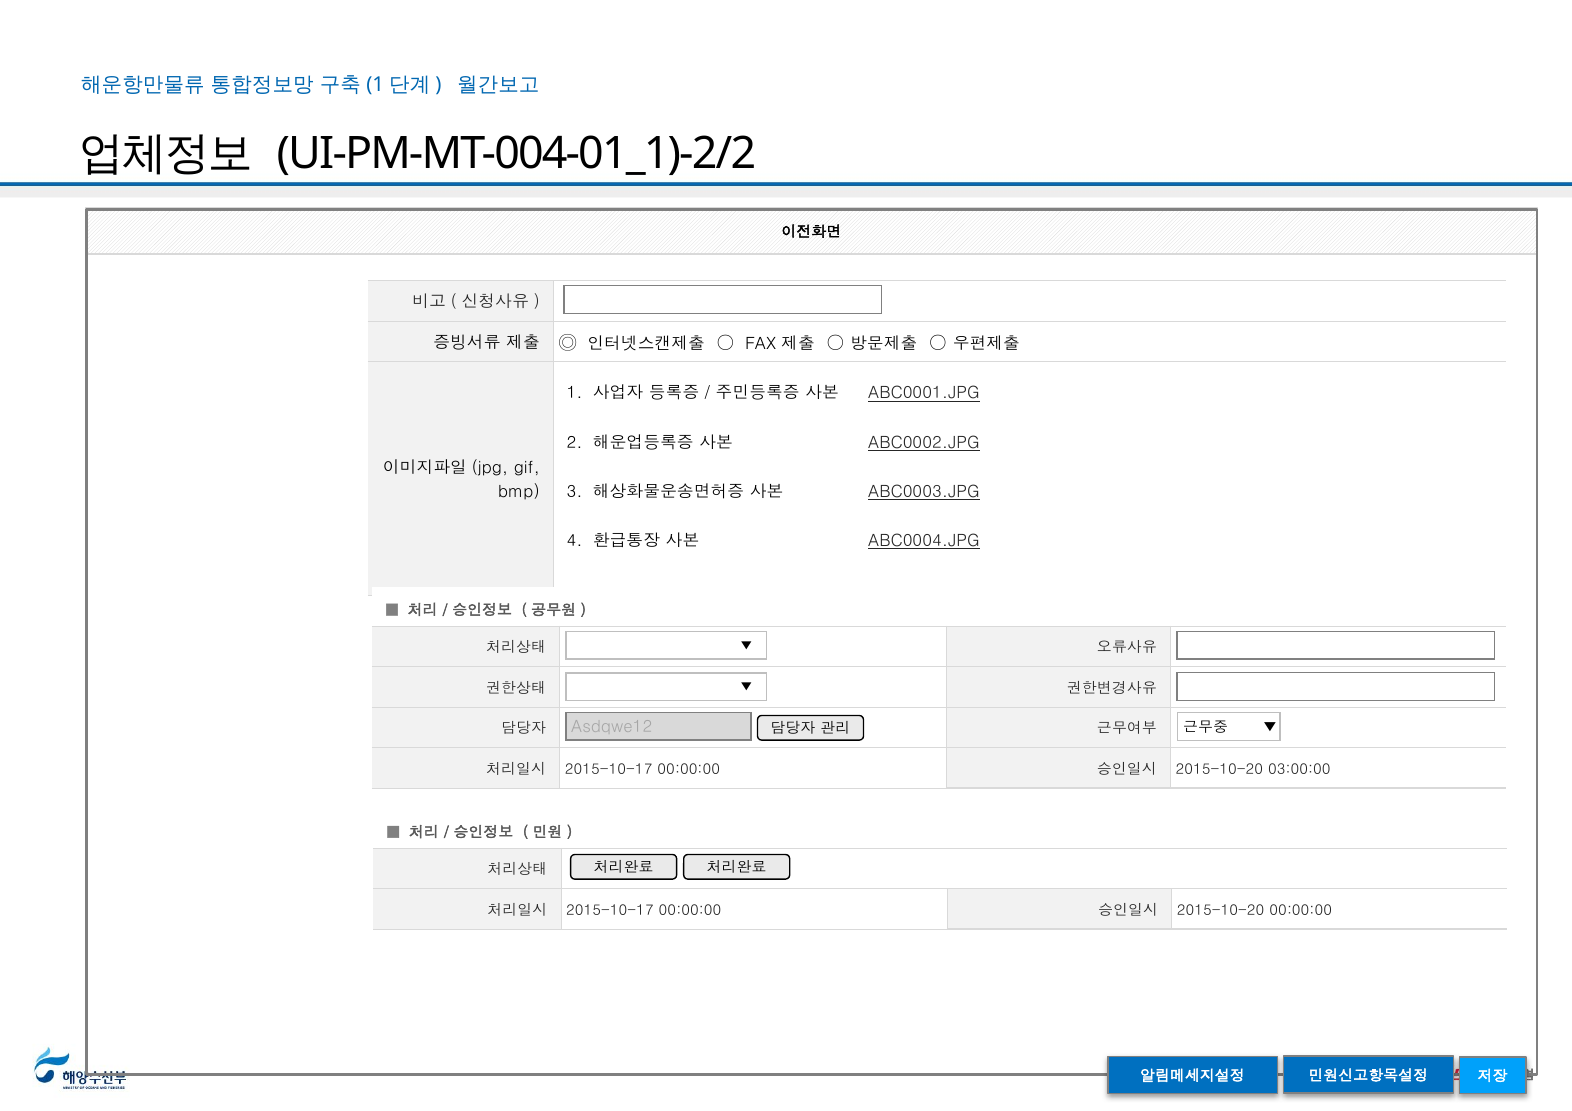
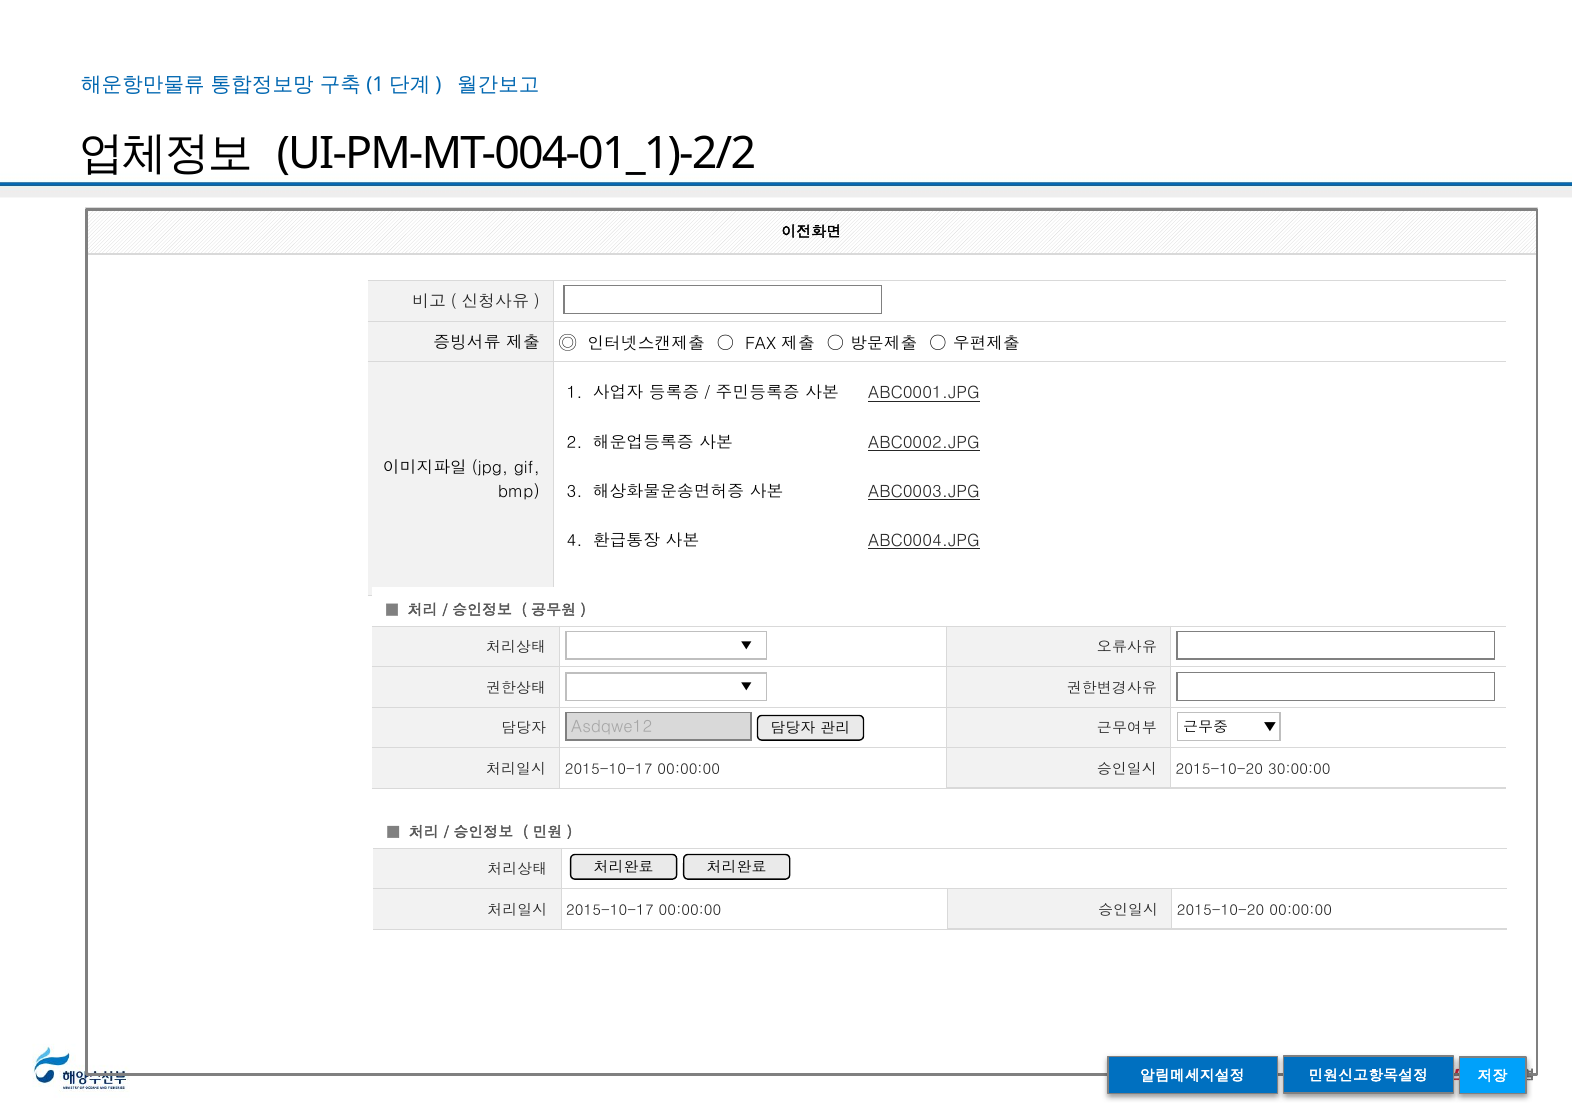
03:00:00: 03:00:00 -> 30:00:00
